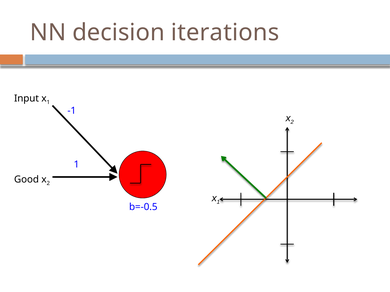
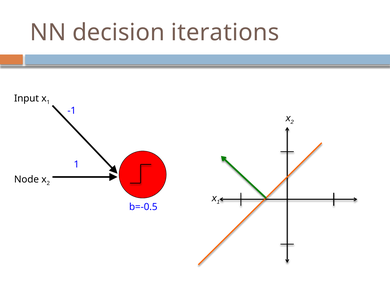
Good: Good -> Node
